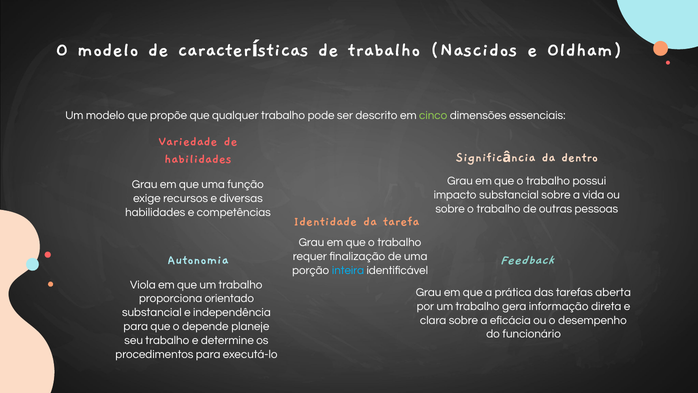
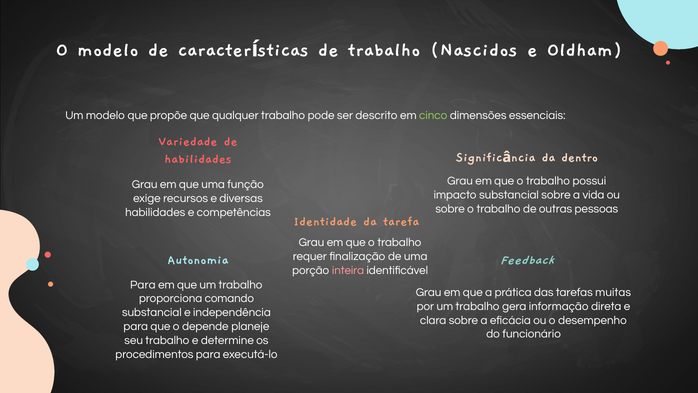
inteira colour: light blue -> pink
Viola at (143, 284): Viola -> Para
aberta: aberta -> muitas
orientado: orientado -> comando
